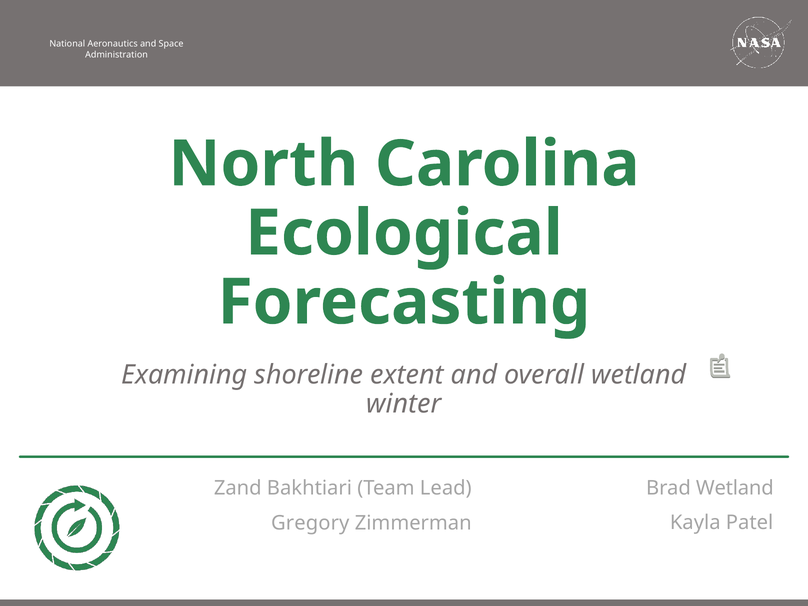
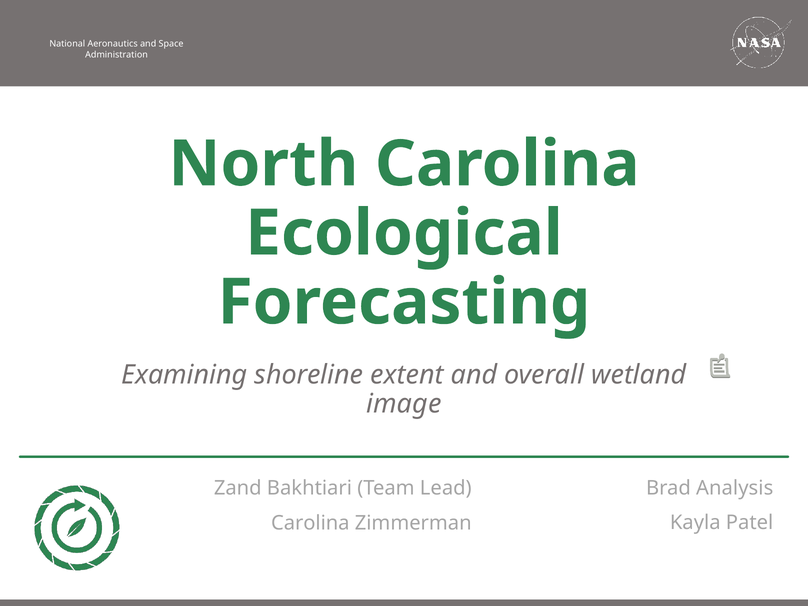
winter: winter -> image
Brad Wetland: Wetland -> Analysis
Gregory at (310, 523): Gregory -> Carolina
